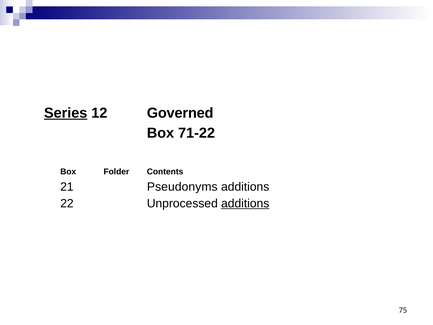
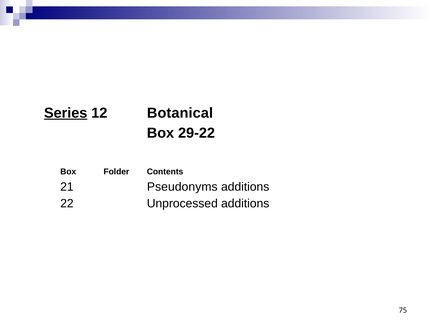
Governed: Governed -> Botanical
71-22: 71-22 -> 29-22
additions at (245, 203) underline: present -> none
